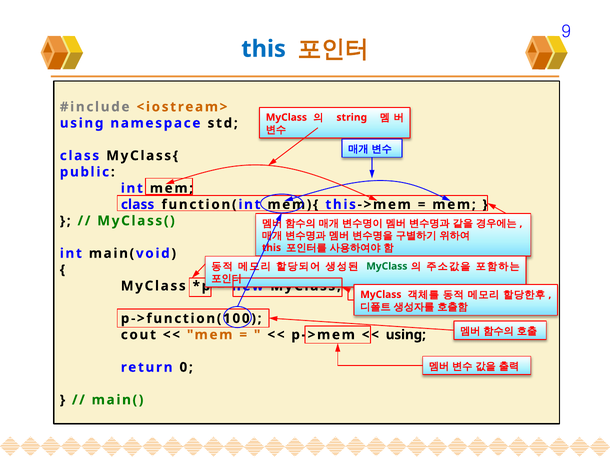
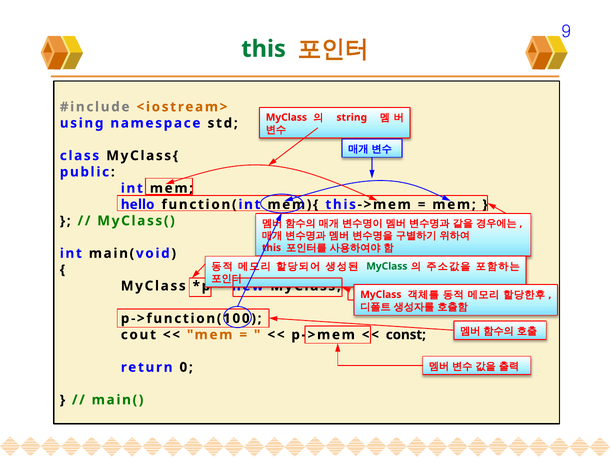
this at (264, 49) colour: blue -> green
class at (138, 204): class -> hello
using at (406, 334): using -> const
